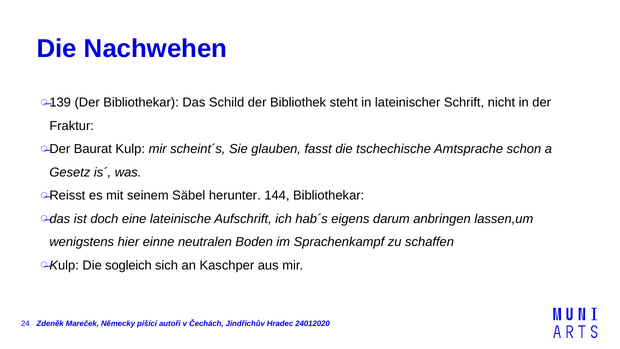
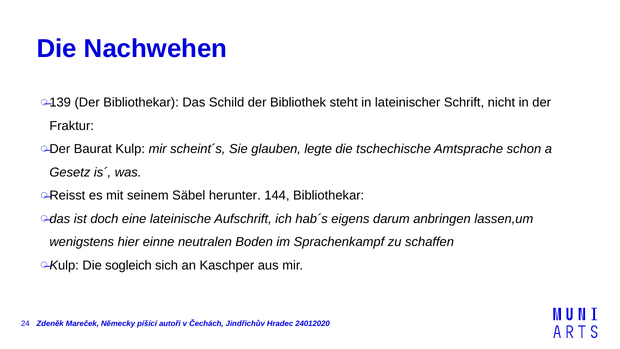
fasst: fasst -> legte
